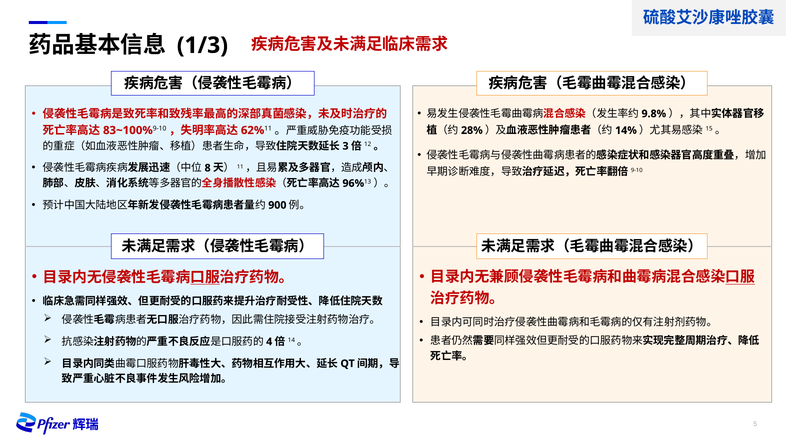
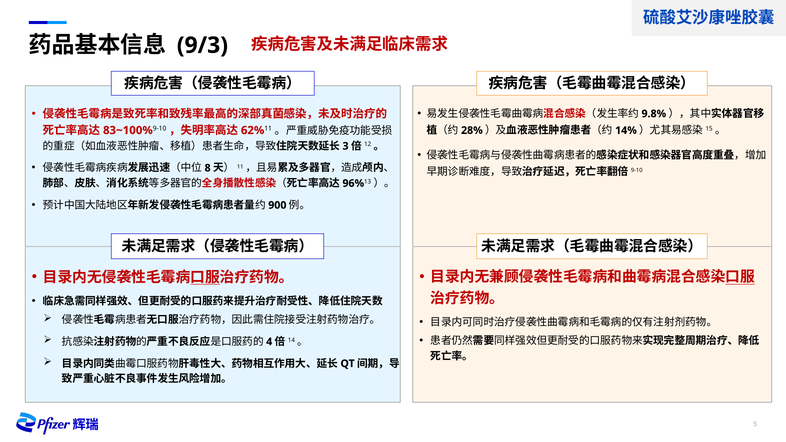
1/3: 1/3 -> 9/3
